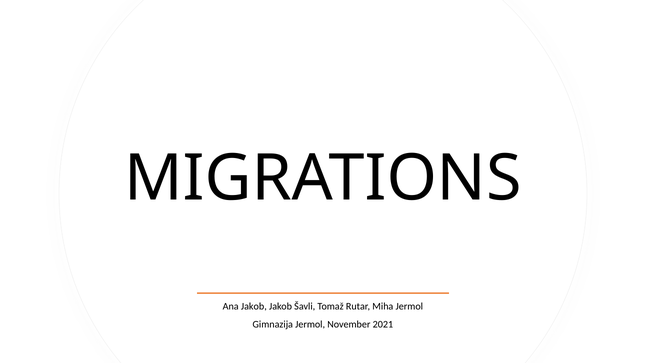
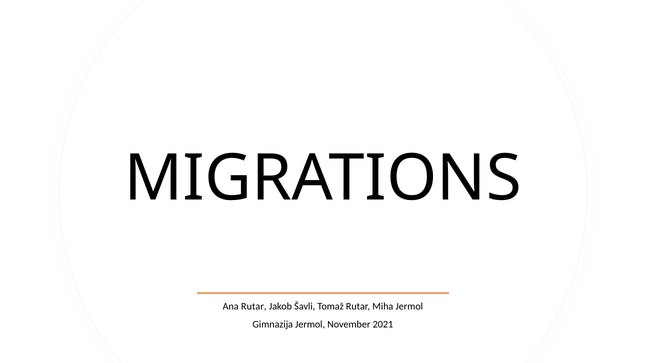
Ana Jakob: Jakob -> Rutar
